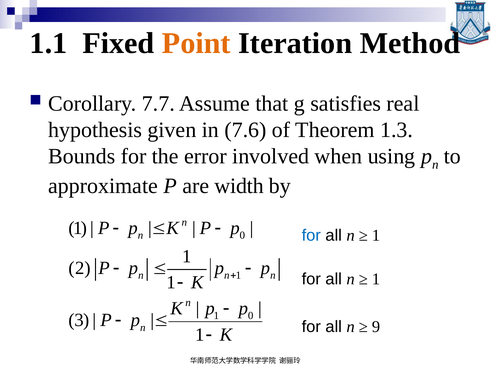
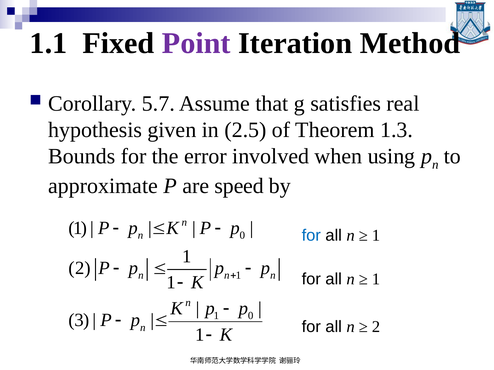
Point colour: orange -> purple
7.7: 7.7 -> 5.7
7.6: 7.6 -> 2.5
width: width -> speed
9 at (376, 327): 9 -> 2
